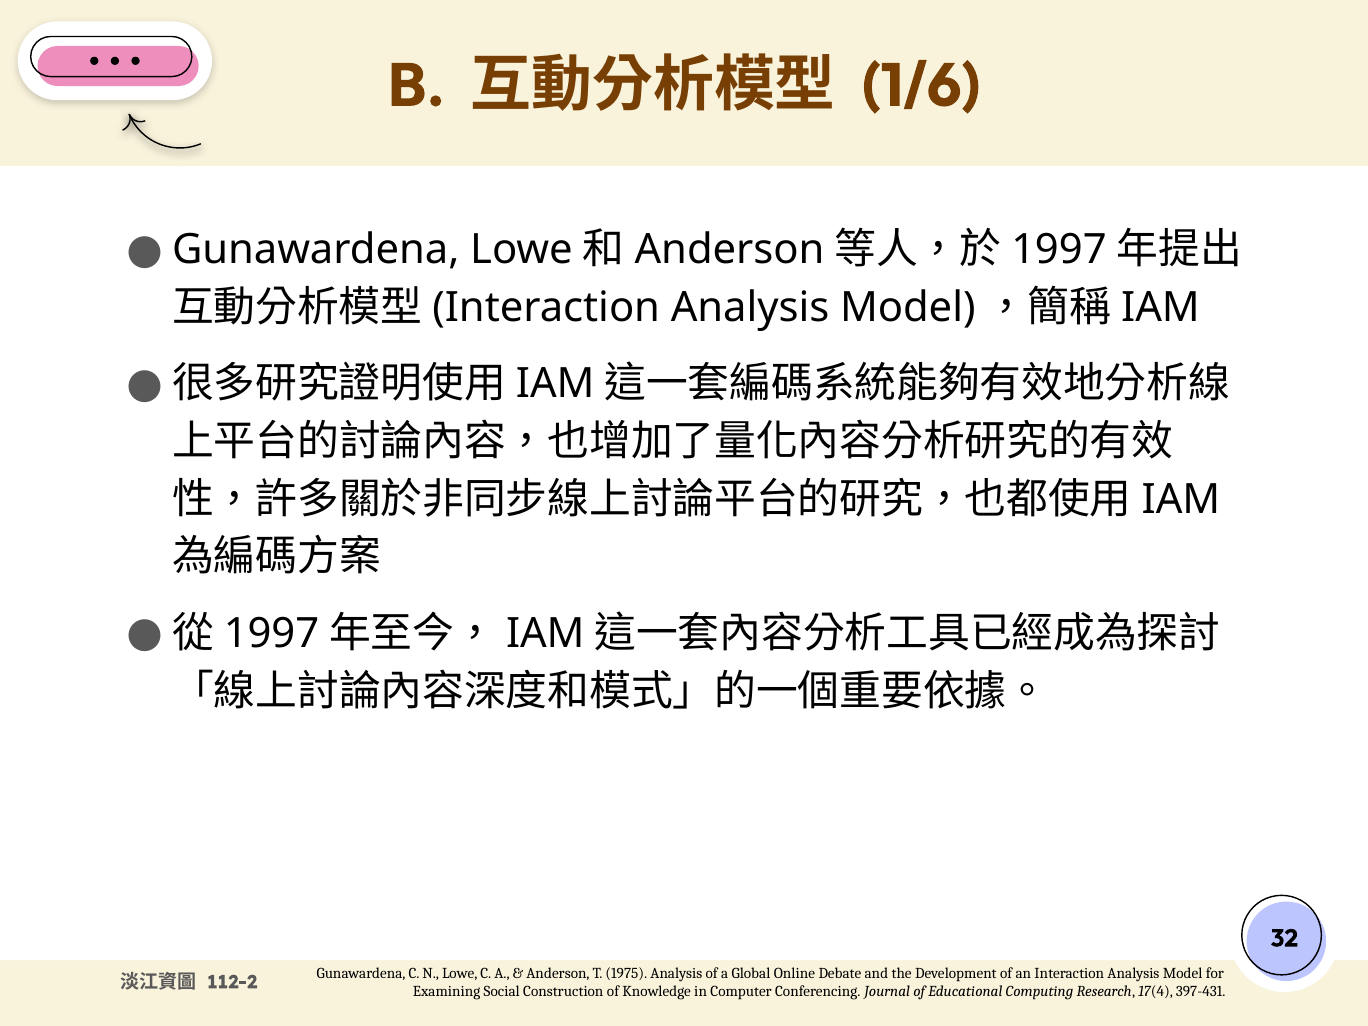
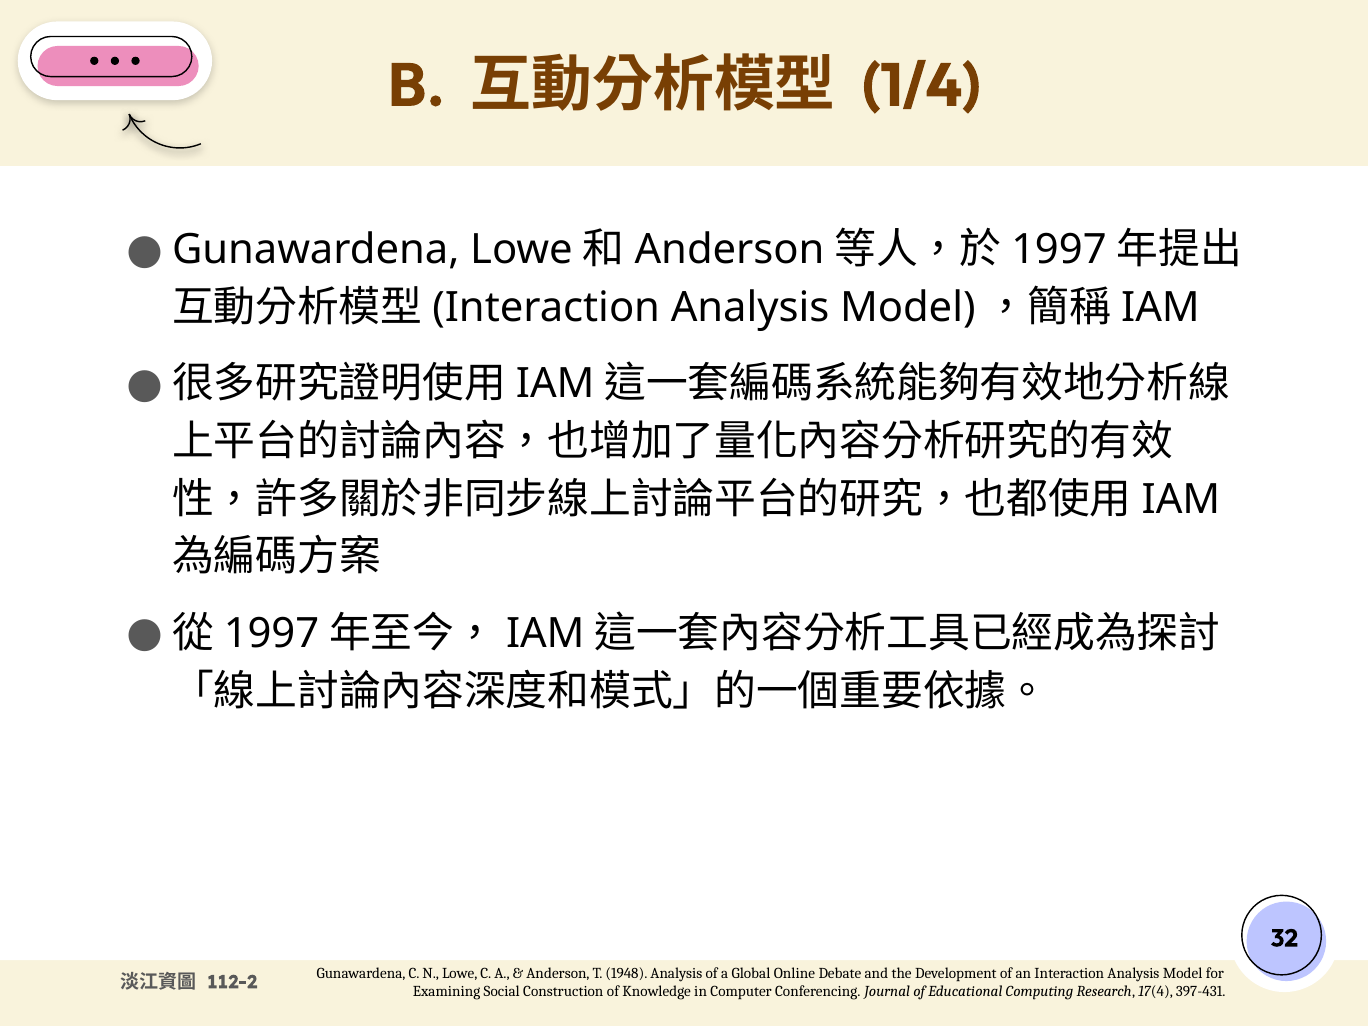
1/6: 1/6 -> 1/4
1975: 1975 -> 1948
